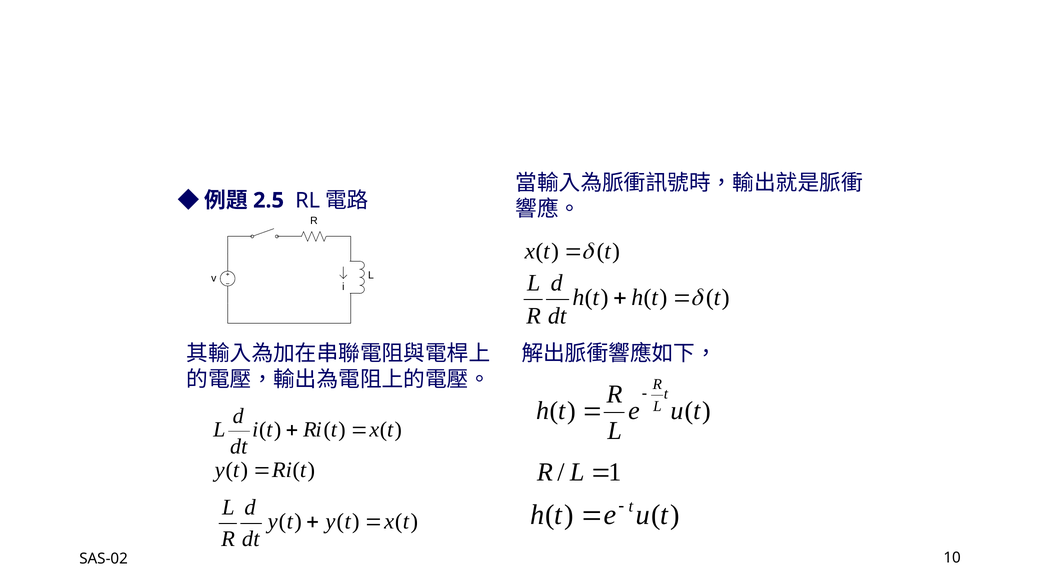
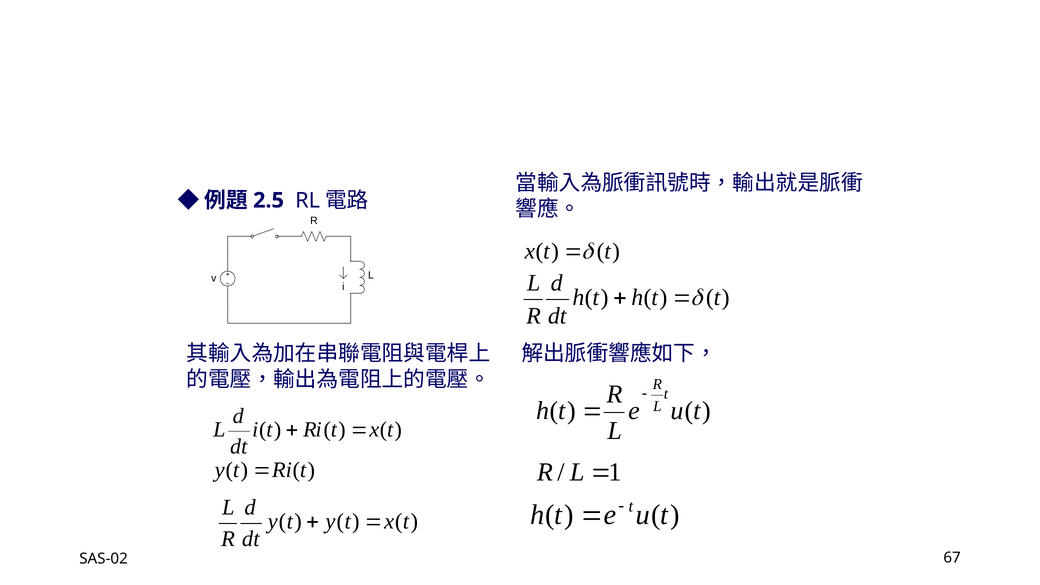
10: 10 -> 67
